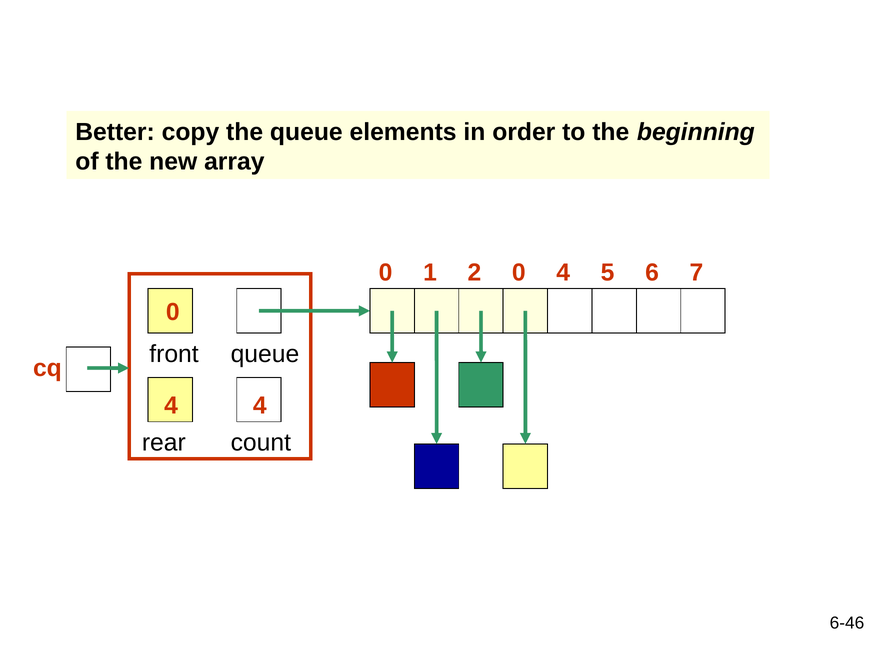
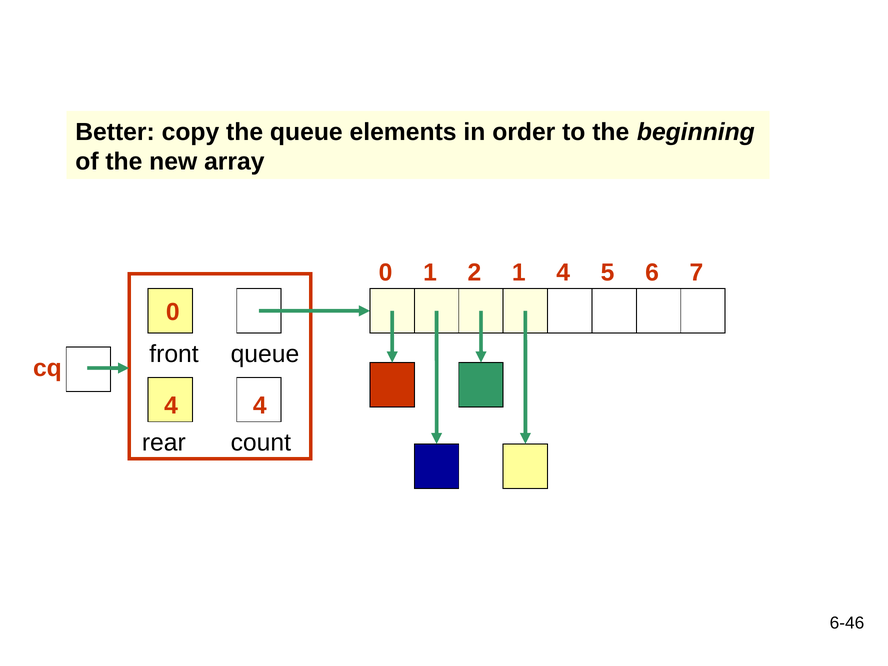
0 at (519, 273): 0 -> 1
